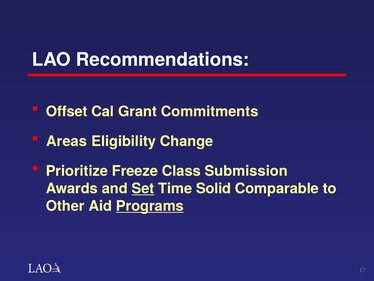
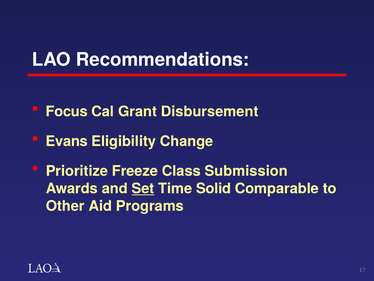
Offset: Offset -> Focus
Commitments: Commitments -> Disbursement
Areas: Areas -> Evans
Programs underline: present -> none
